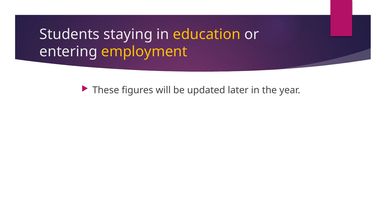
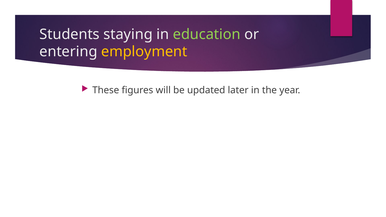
education colour: yellow -> light green
